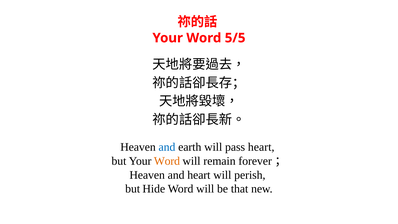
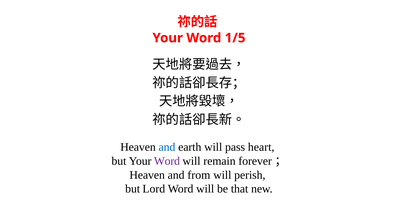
5/5: 5/5 -> 1/5
Word at (167, 161) colour: orange -> purple
and heart: heart -> from
Hide: Hide -> Lord
